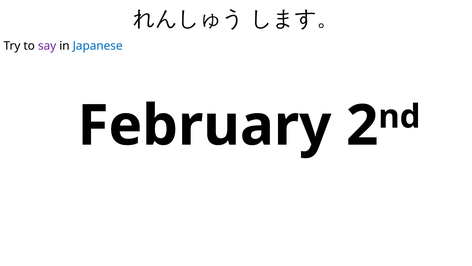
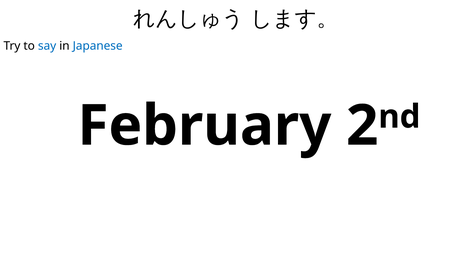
say colour: purple -> blue
